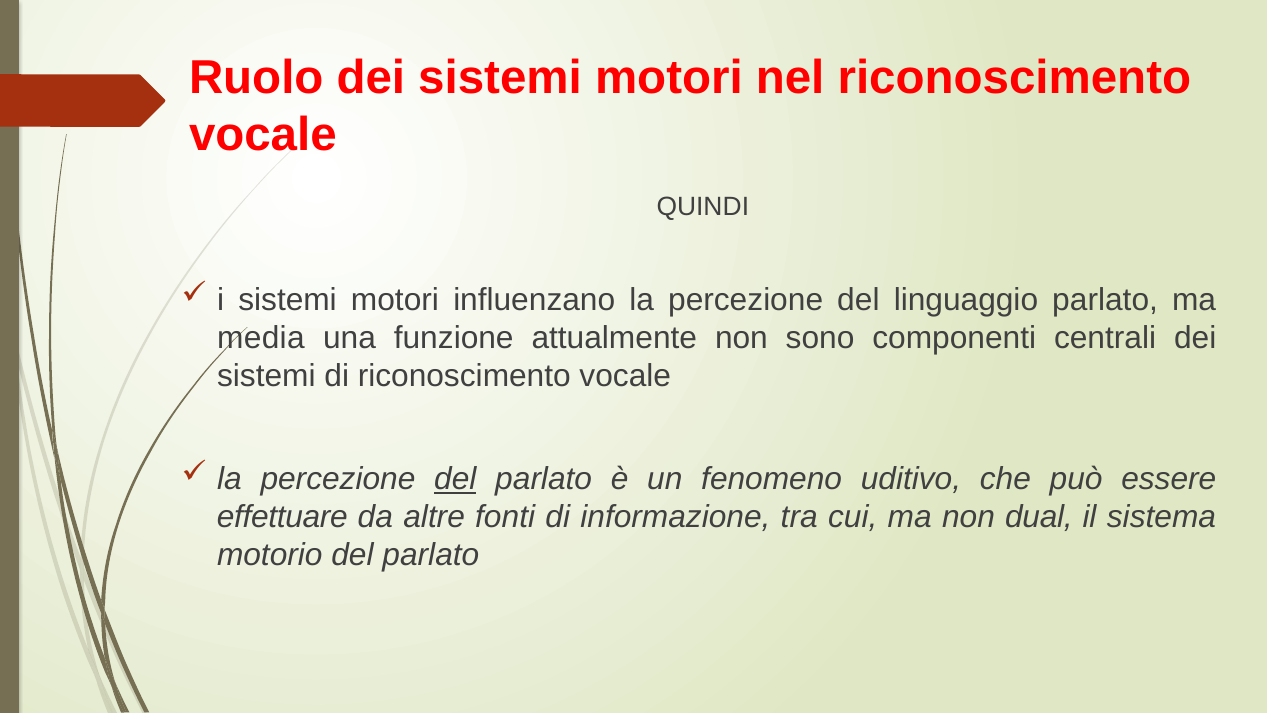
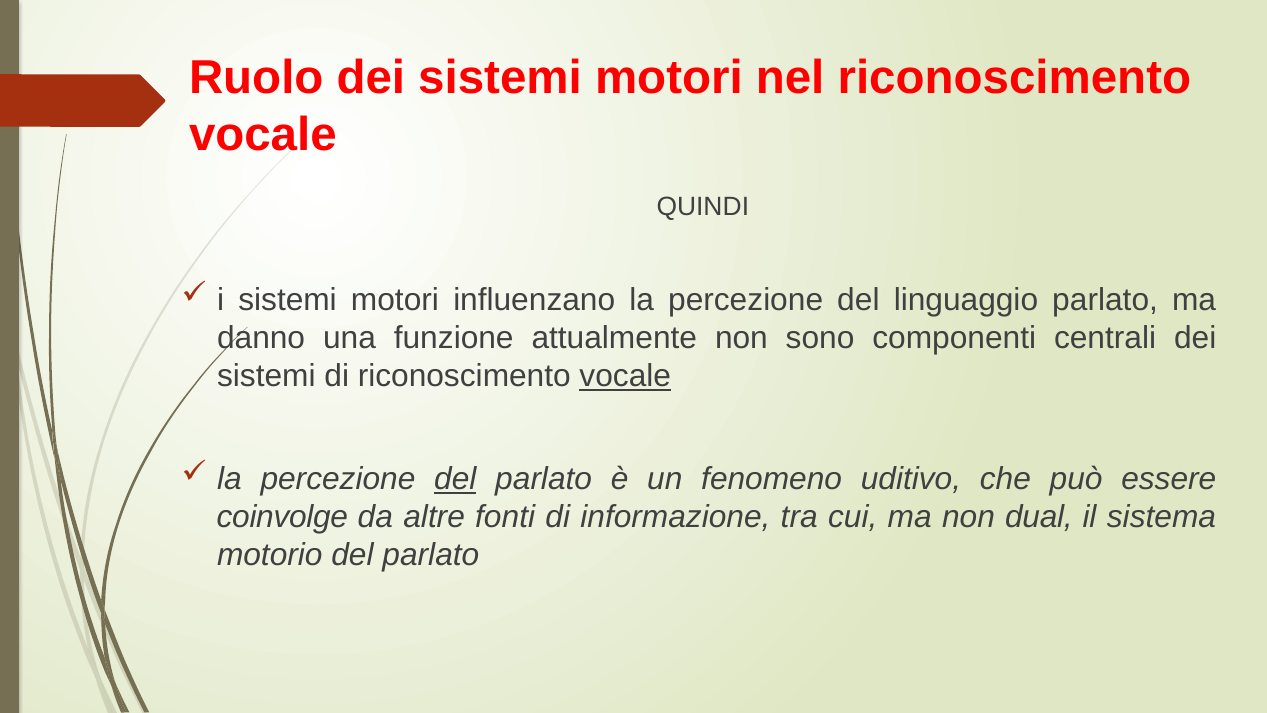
media: media -> danno
vocale at (625, 376) underline: none -> present
effettuare: effettuare -> coinvolge
